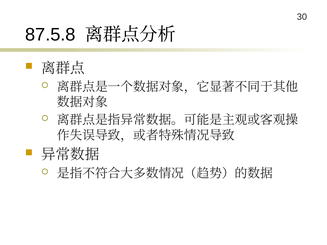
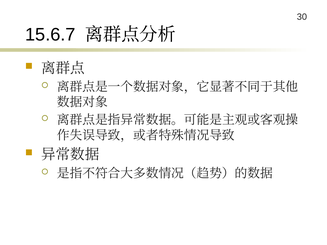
87.5.8: 87.5.8 -> 15.6.7
